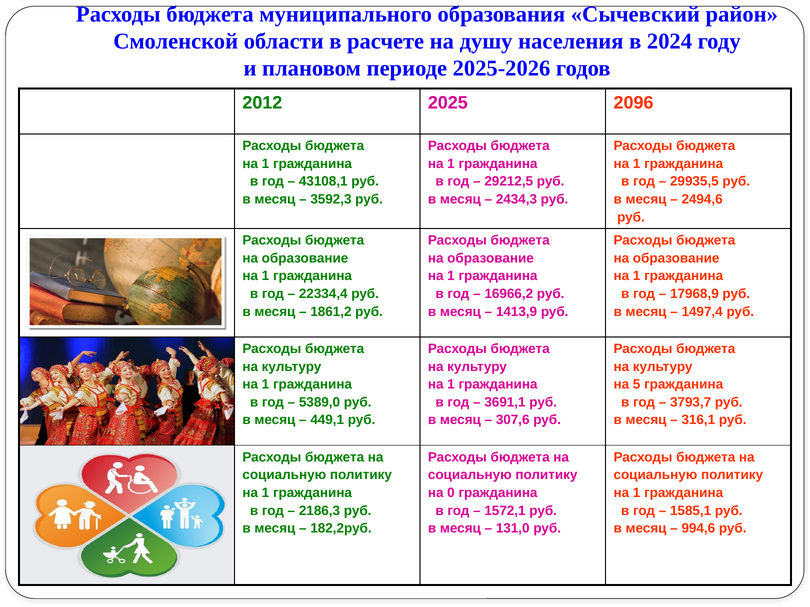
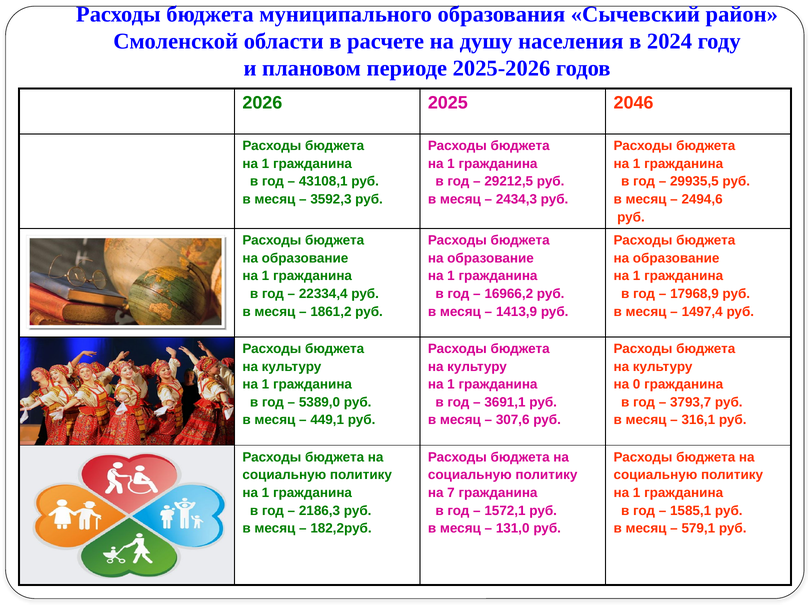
2012: 2012 -> 2026
2096: 2096 -> 2046
5: 5 -> 0
0: 0 -> 7
994,6: 994,6 -> 579,1
